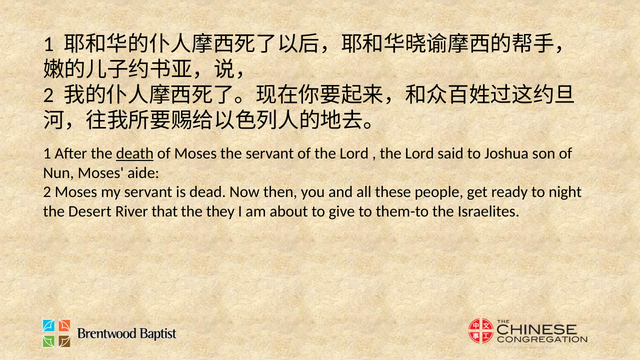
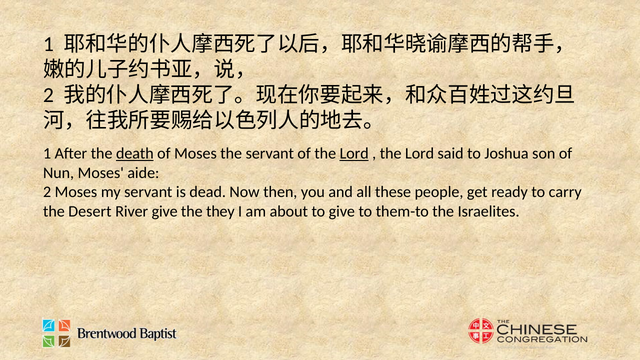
Lord at (354, 154) underline: none -> present
night: night -> carry
River that: that -> give
